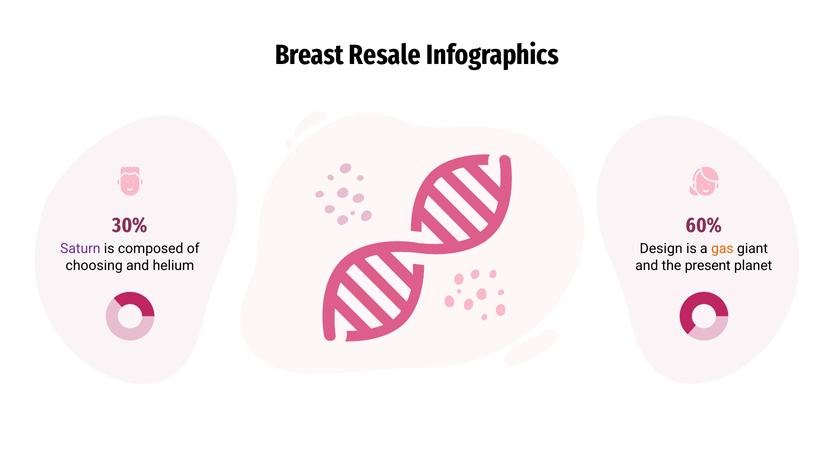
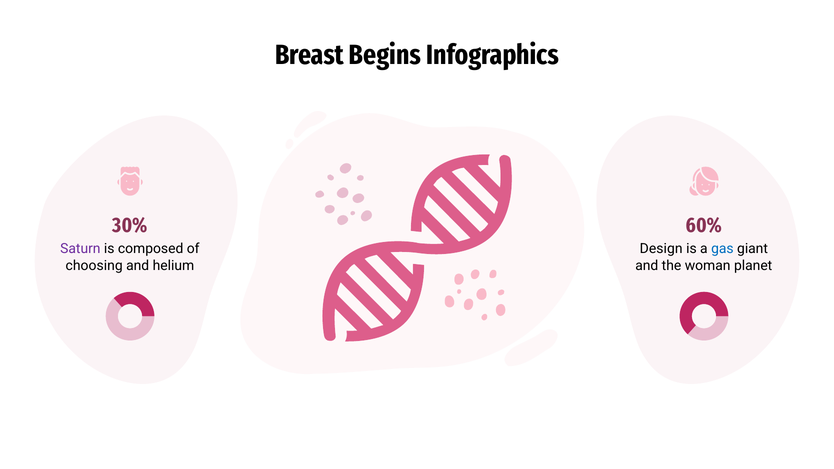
Resale: Resale -> Begins
gas colour: orange -> blue
present: present -> woman
